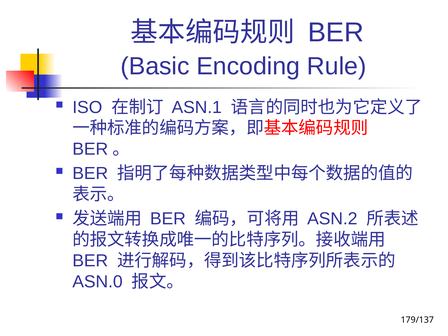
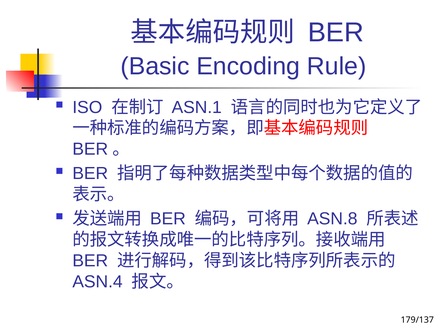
ASN.2: ASN.2 -> ASN.8
ASN.0: ASN.0 -> ASN.4
